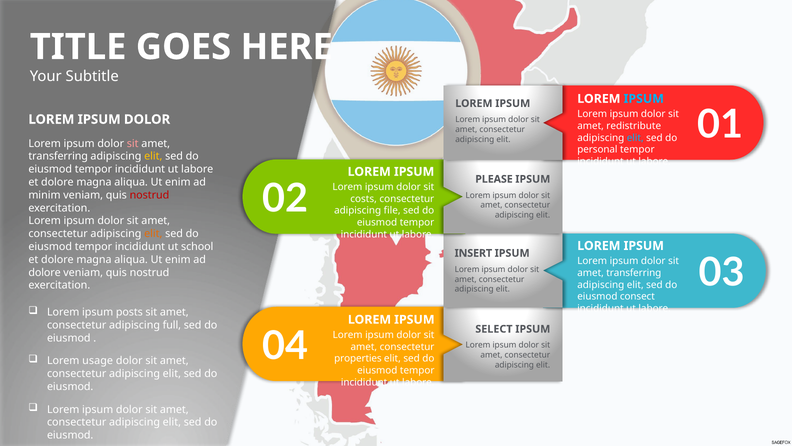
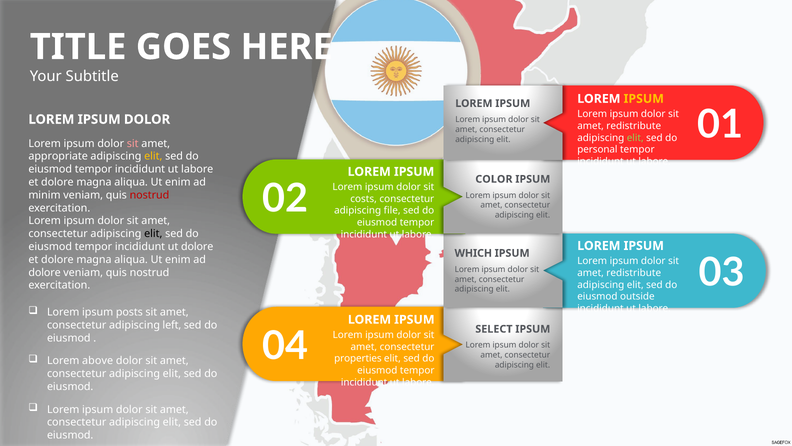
IPSUM at (644, 99) colour: light blue -> yellow
elit at (635, 138) colour: light blue -> light green
transferring at (58, 156): transferring -> appropriate
PLEASE: PLEASE -> COLOR
elit at (153, 234) colour: orange -> black
ut school: school -> dolore
INSERT: INSERT -> WHICH
transferring at (634, 273): transferring -> redistribute
consect: consect -> outside
full: full -> left
usage: usage -> above
